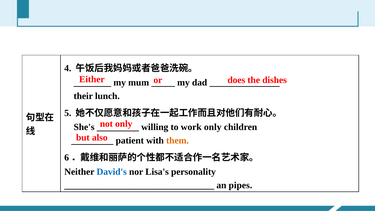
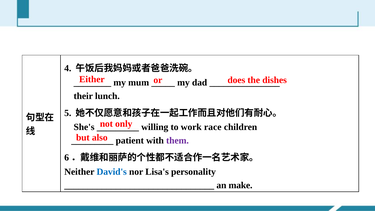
work only: only -> race
them colour: orange -> purple
pipes: pipes -> make
